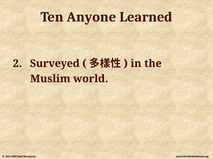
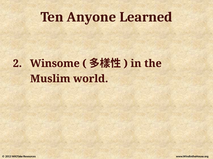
Surveyed: Surveyed -> Winsome
